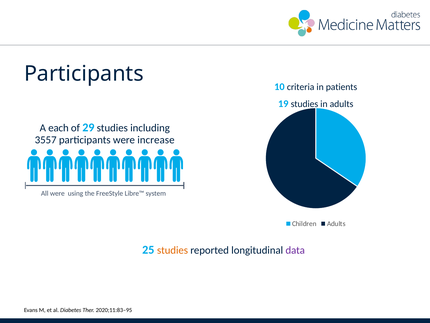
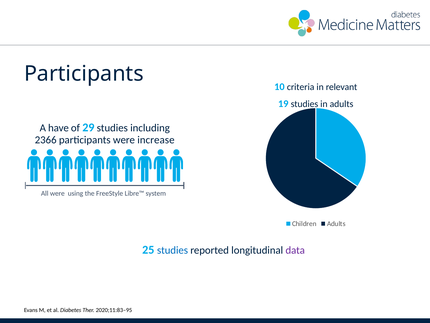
patients: patients -> relevant
each: each -> have
3557: 3557 -> 2366
studies at (173, 250) colour: orange -> blue
